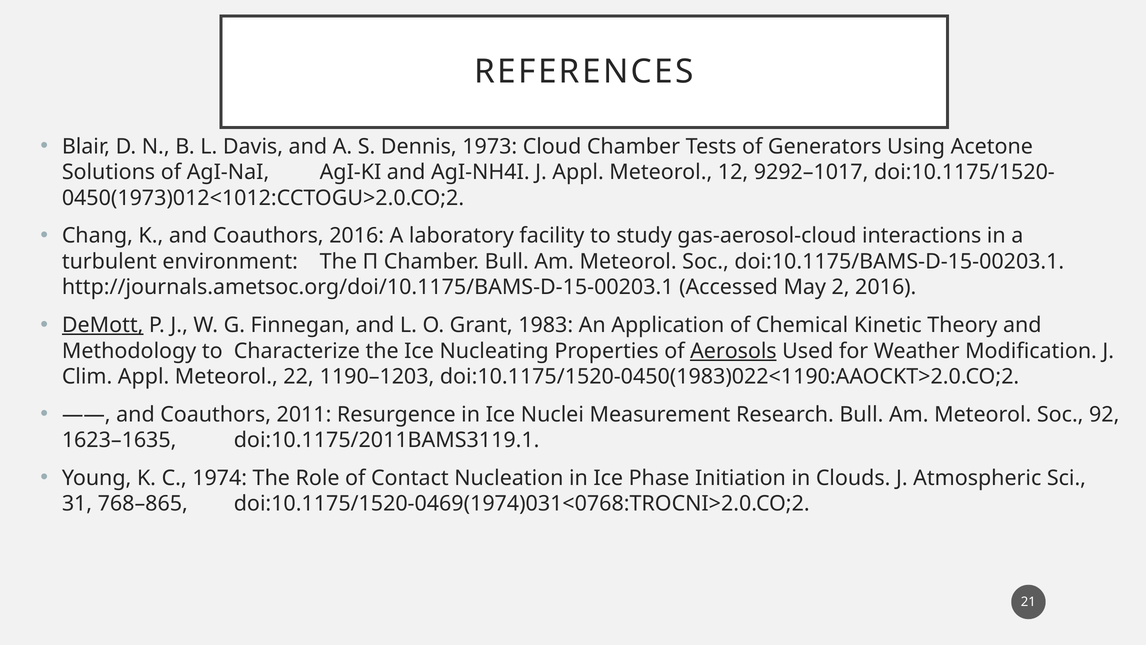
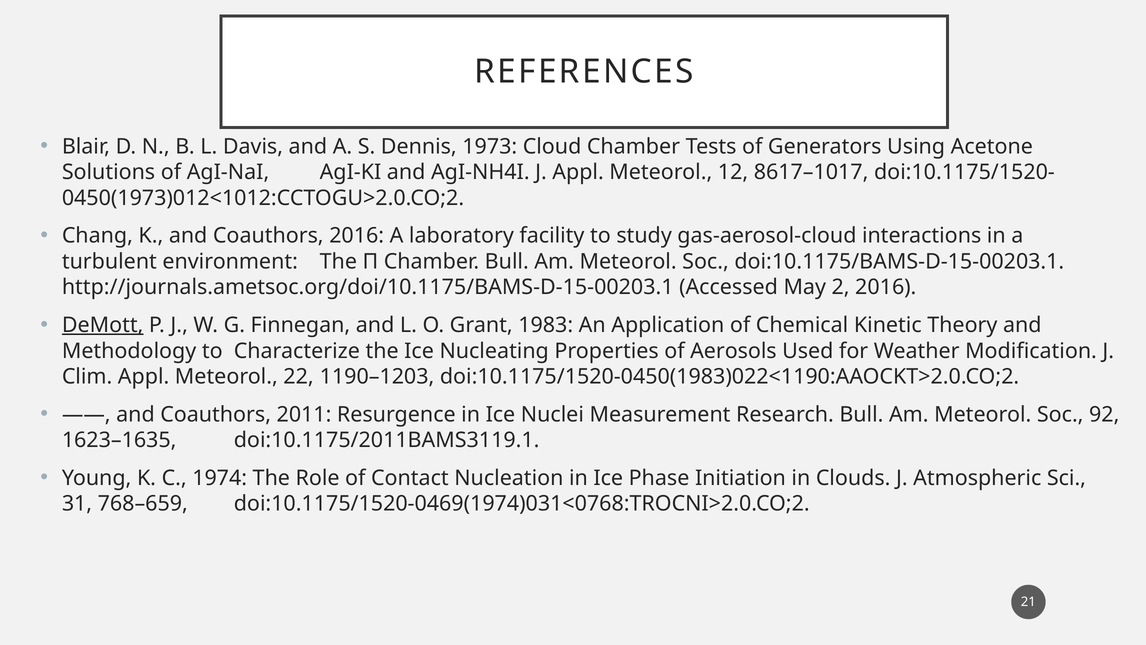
9292–1017: 9292–1017 -> 8617–1017
Aerosols underline: present -> none
768–865: 768–865 -> 768–659
